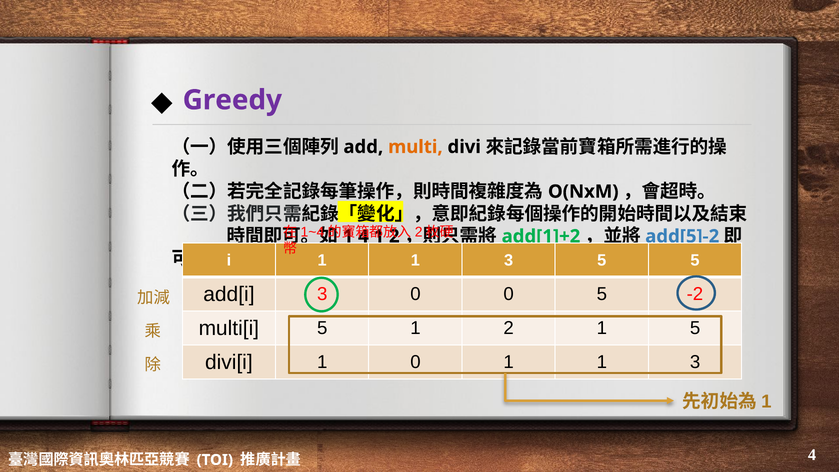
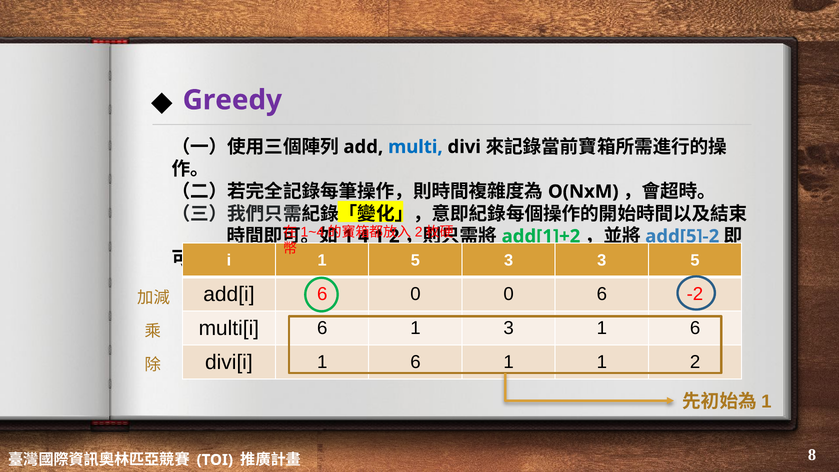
multi colour: orange -> blue
i 1 1: 1 -> 5
3 5: 5 -> 3
add[i 3: 3 -> 6
0 5: 5 -> 6
multi[i 5: 5 -> 6
2 at (509, 328): 2 -> 3
5 at (695, 328): 5 -> 6
divi[i 1 0: 0 -> 6
3 at (695, 362): 3 -> 2
4 at (812, 455): 4 -> 8
